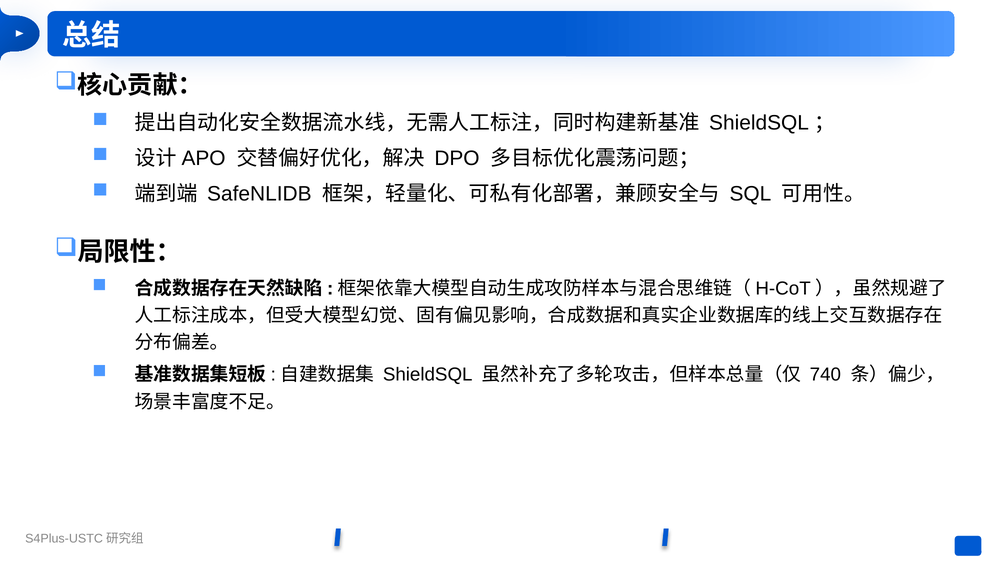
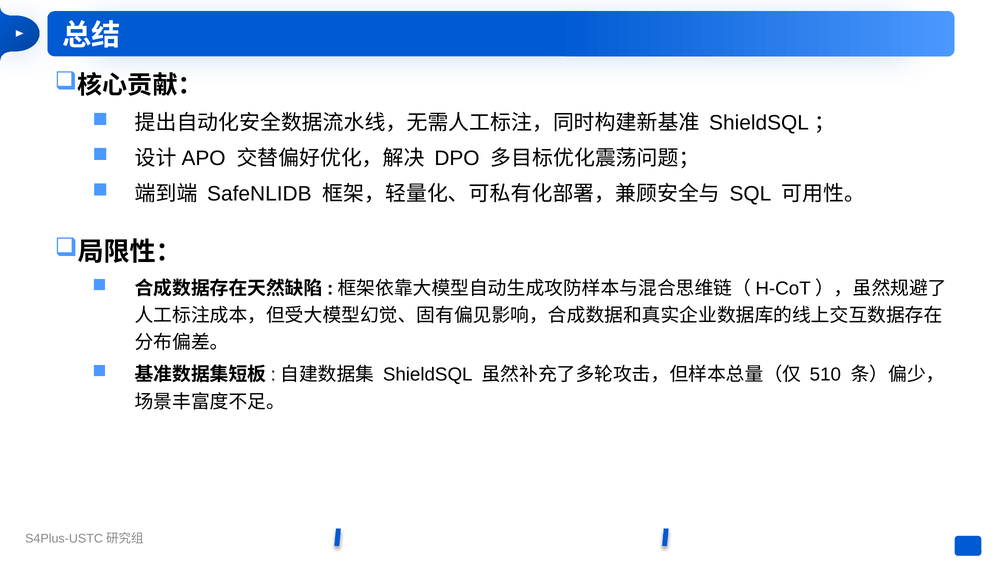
740: 740 -> 510
